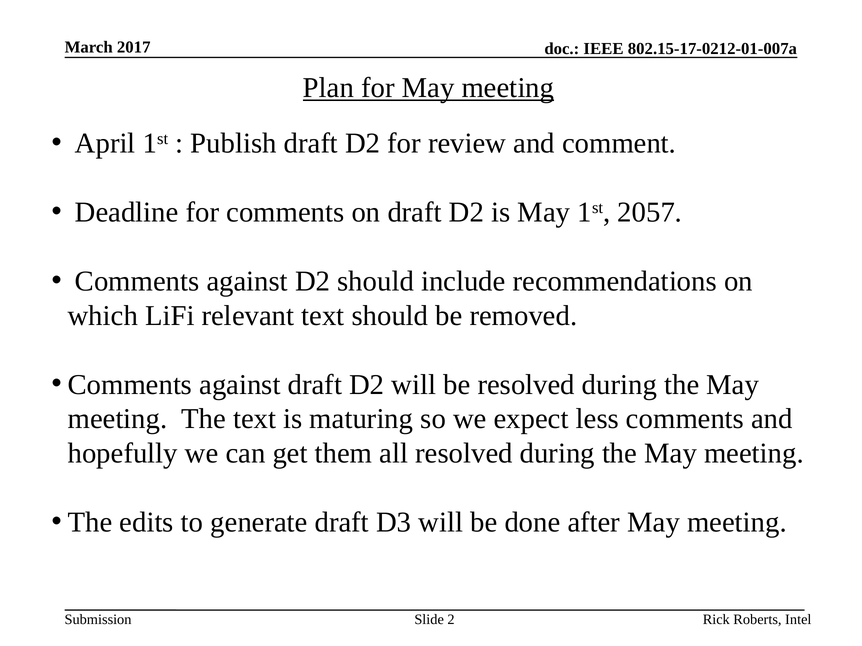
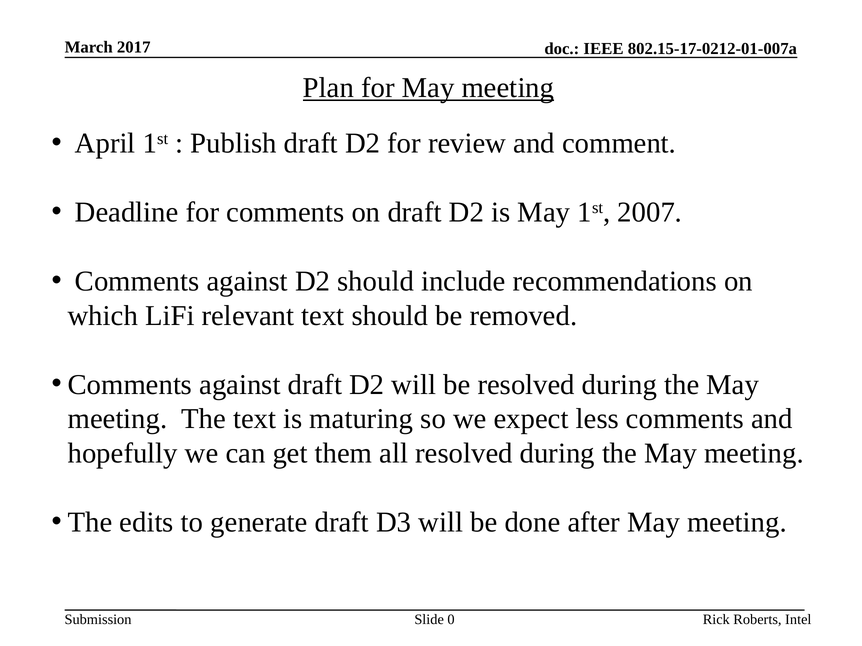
2057: 2057 -> 2007
2: 2 -> 0
